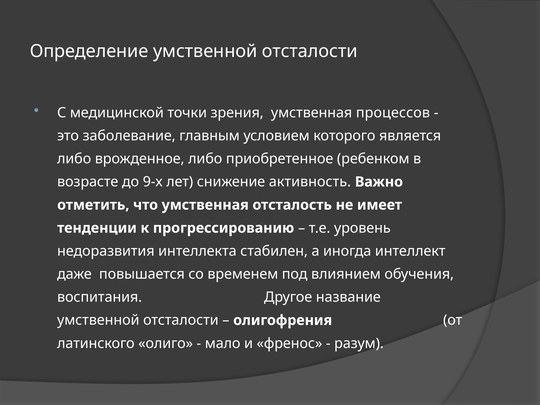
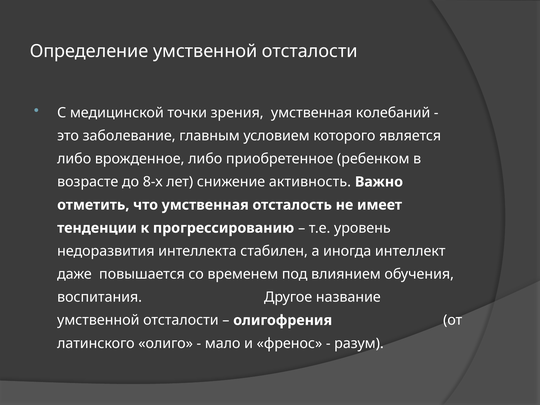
процессов: процессов -> колебаний
9-х: 9-х -> 8-х
